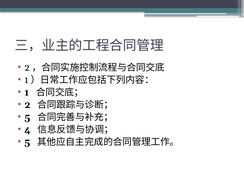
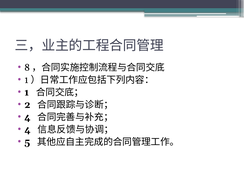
2 at (27, 68): 2 -> 8
5 at (27, 117): 5 -> 4
